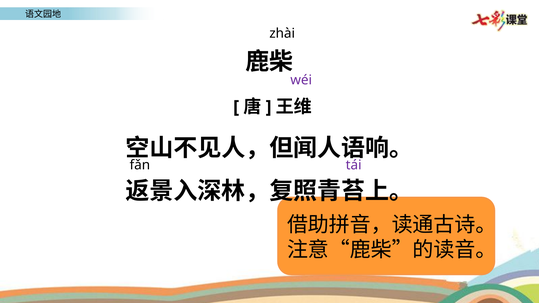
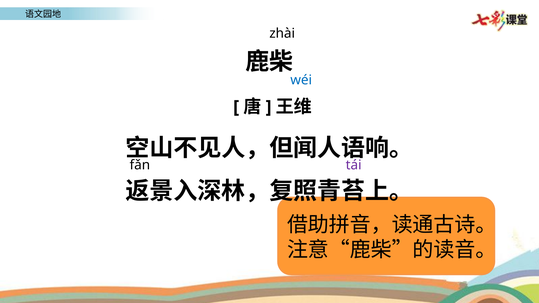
wéi colour: purple -> blue
